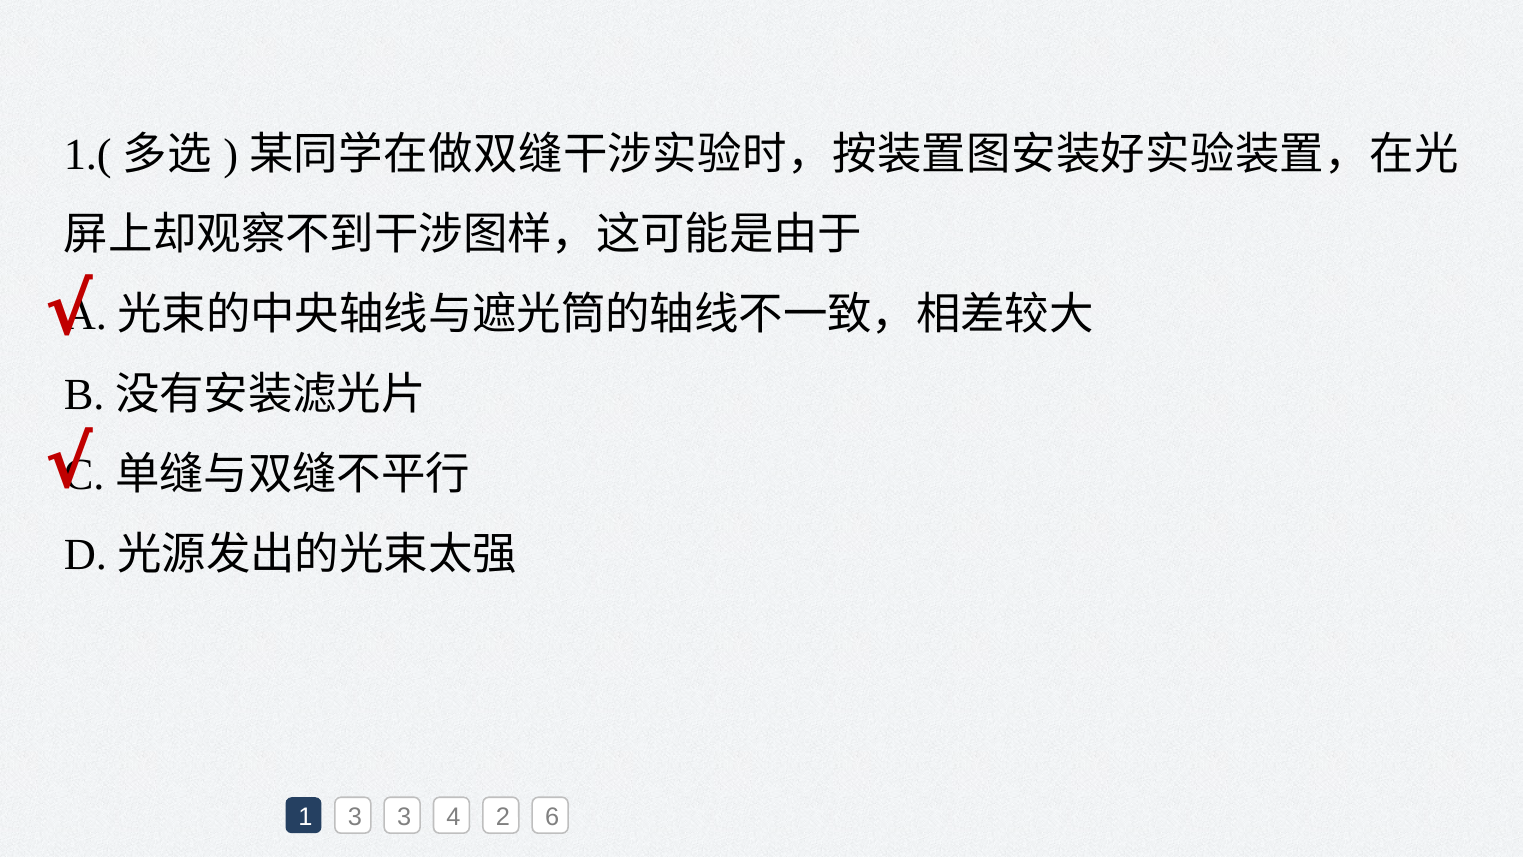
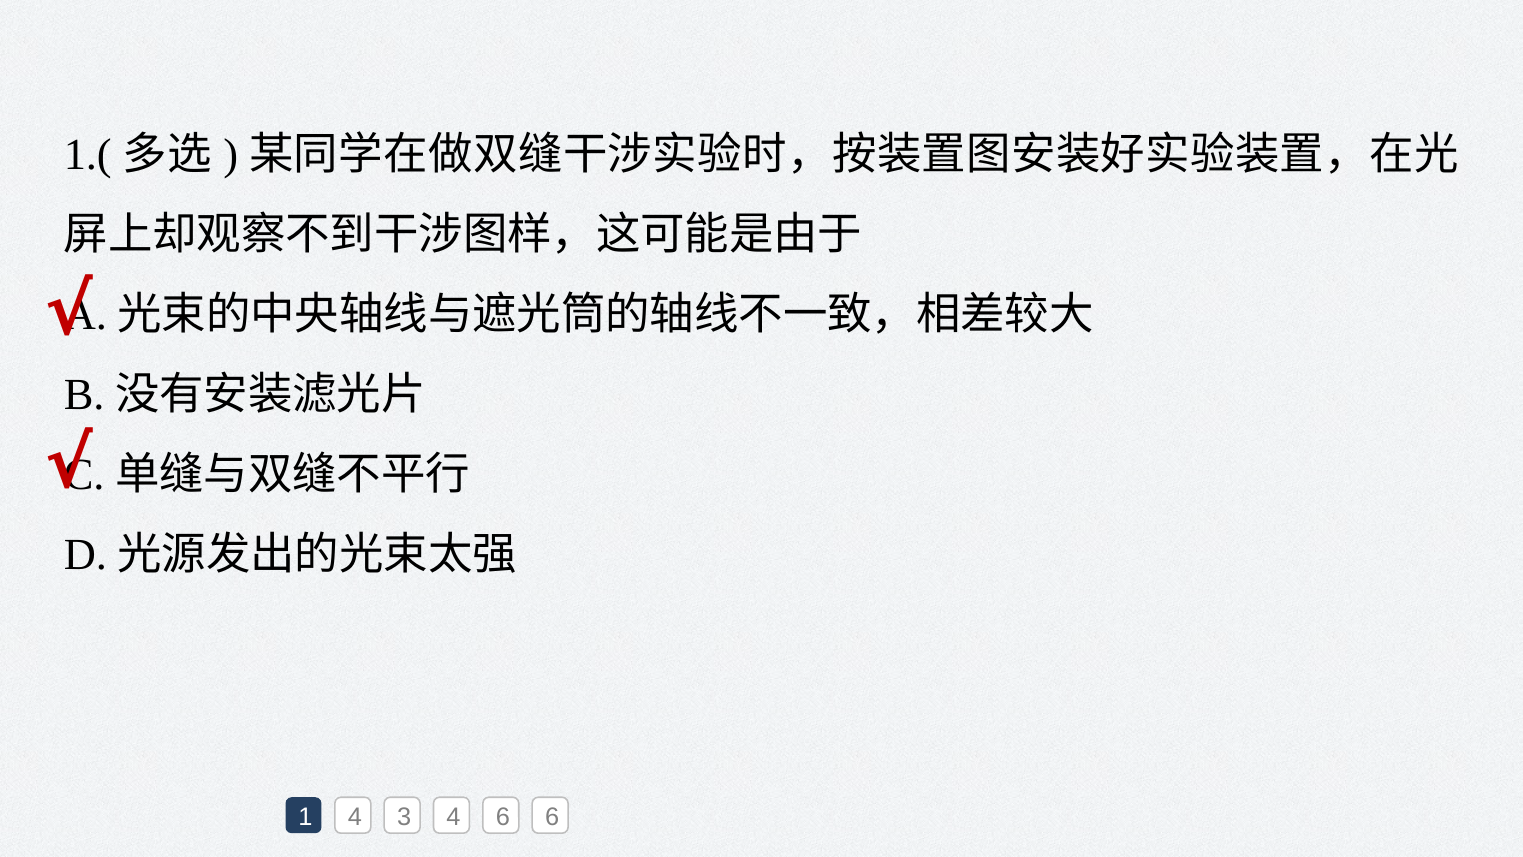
1 3: 3 -> 4
4 2: 2 -> 6
